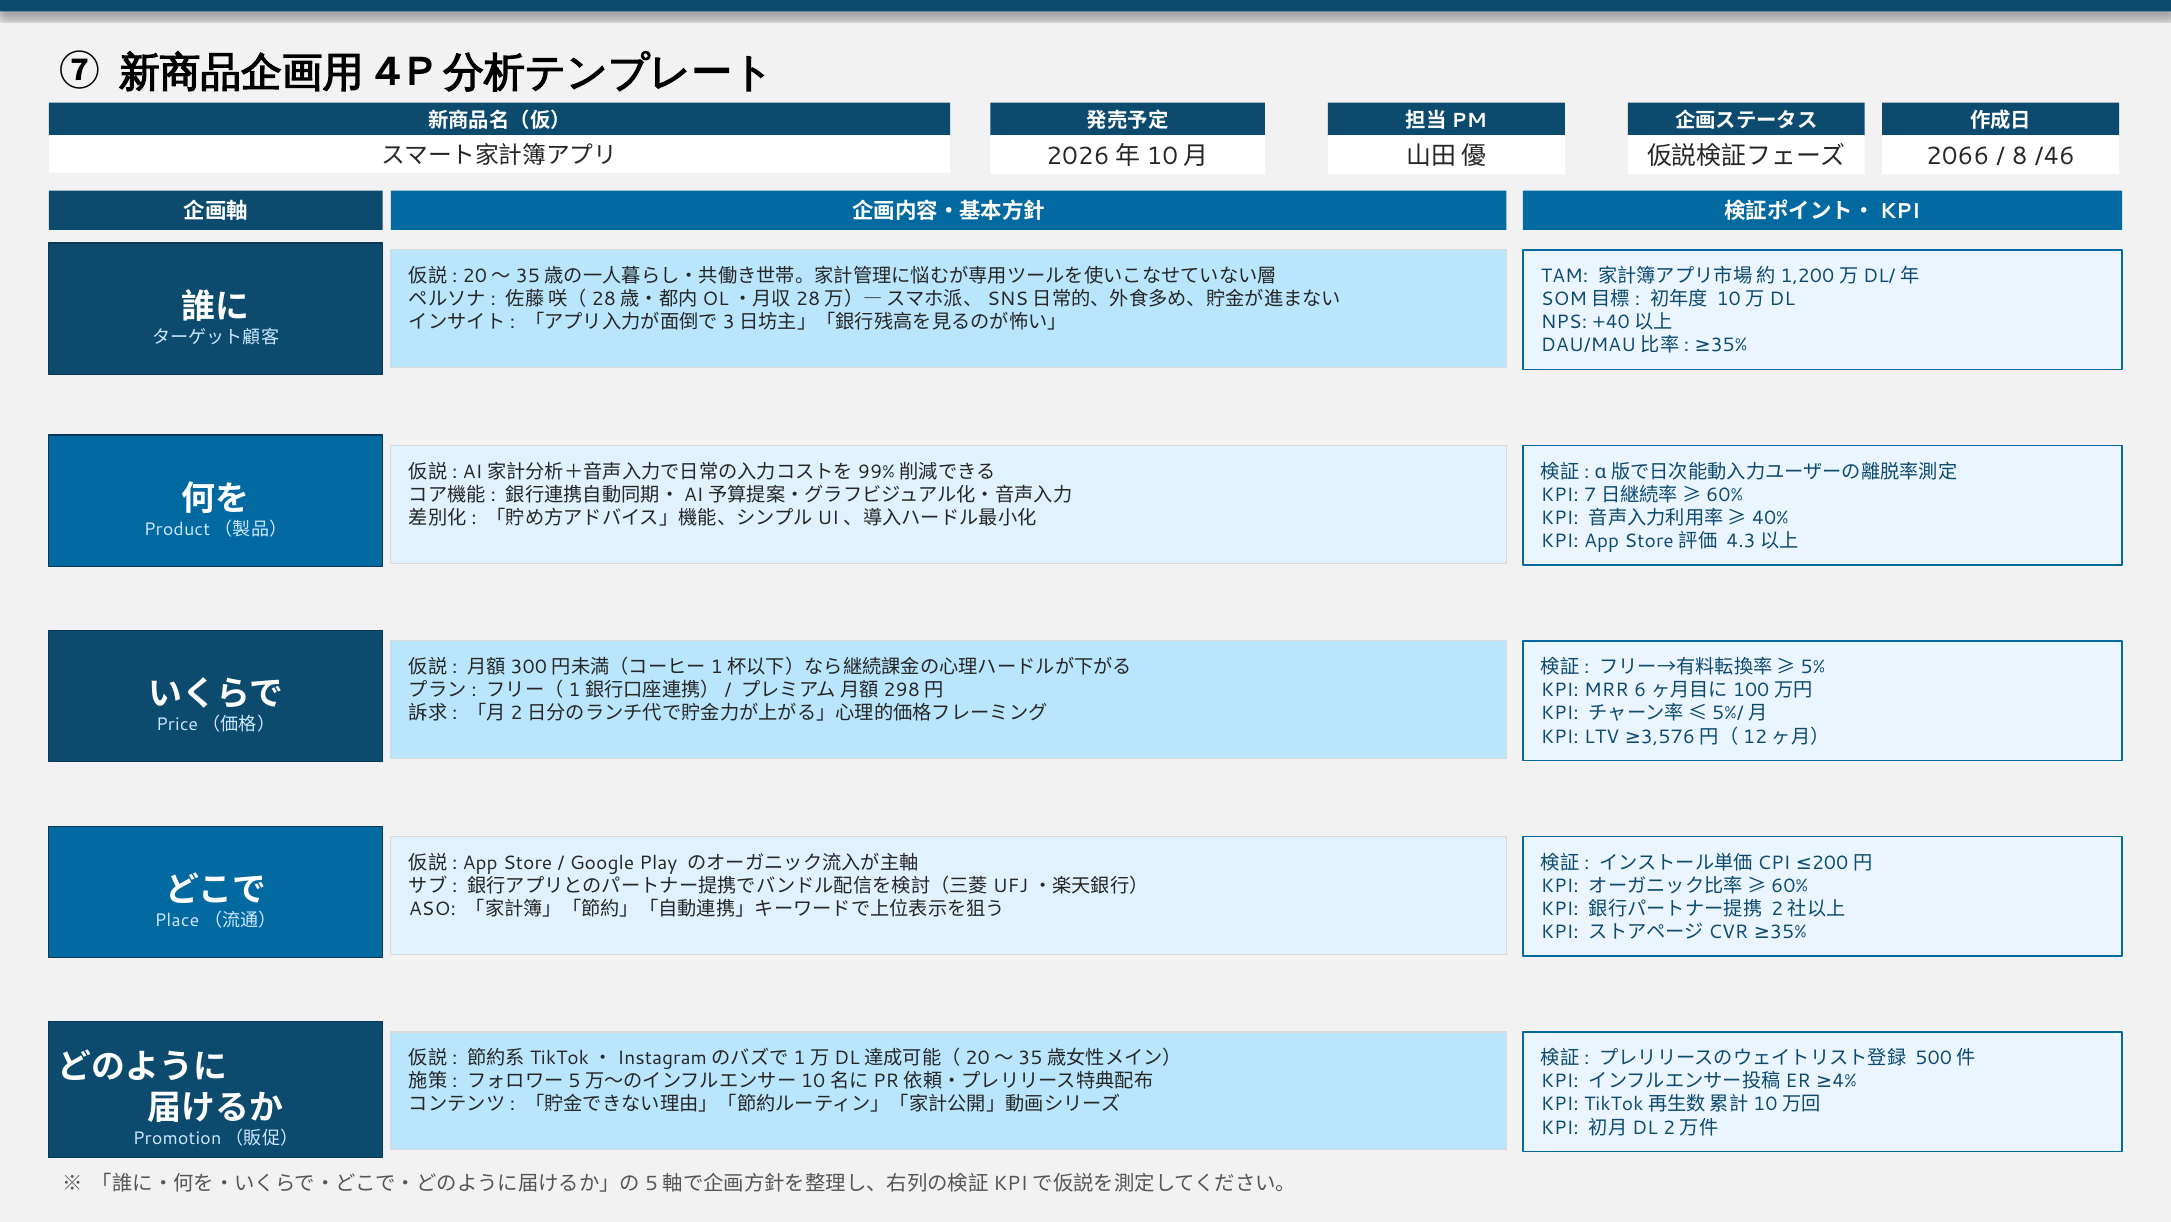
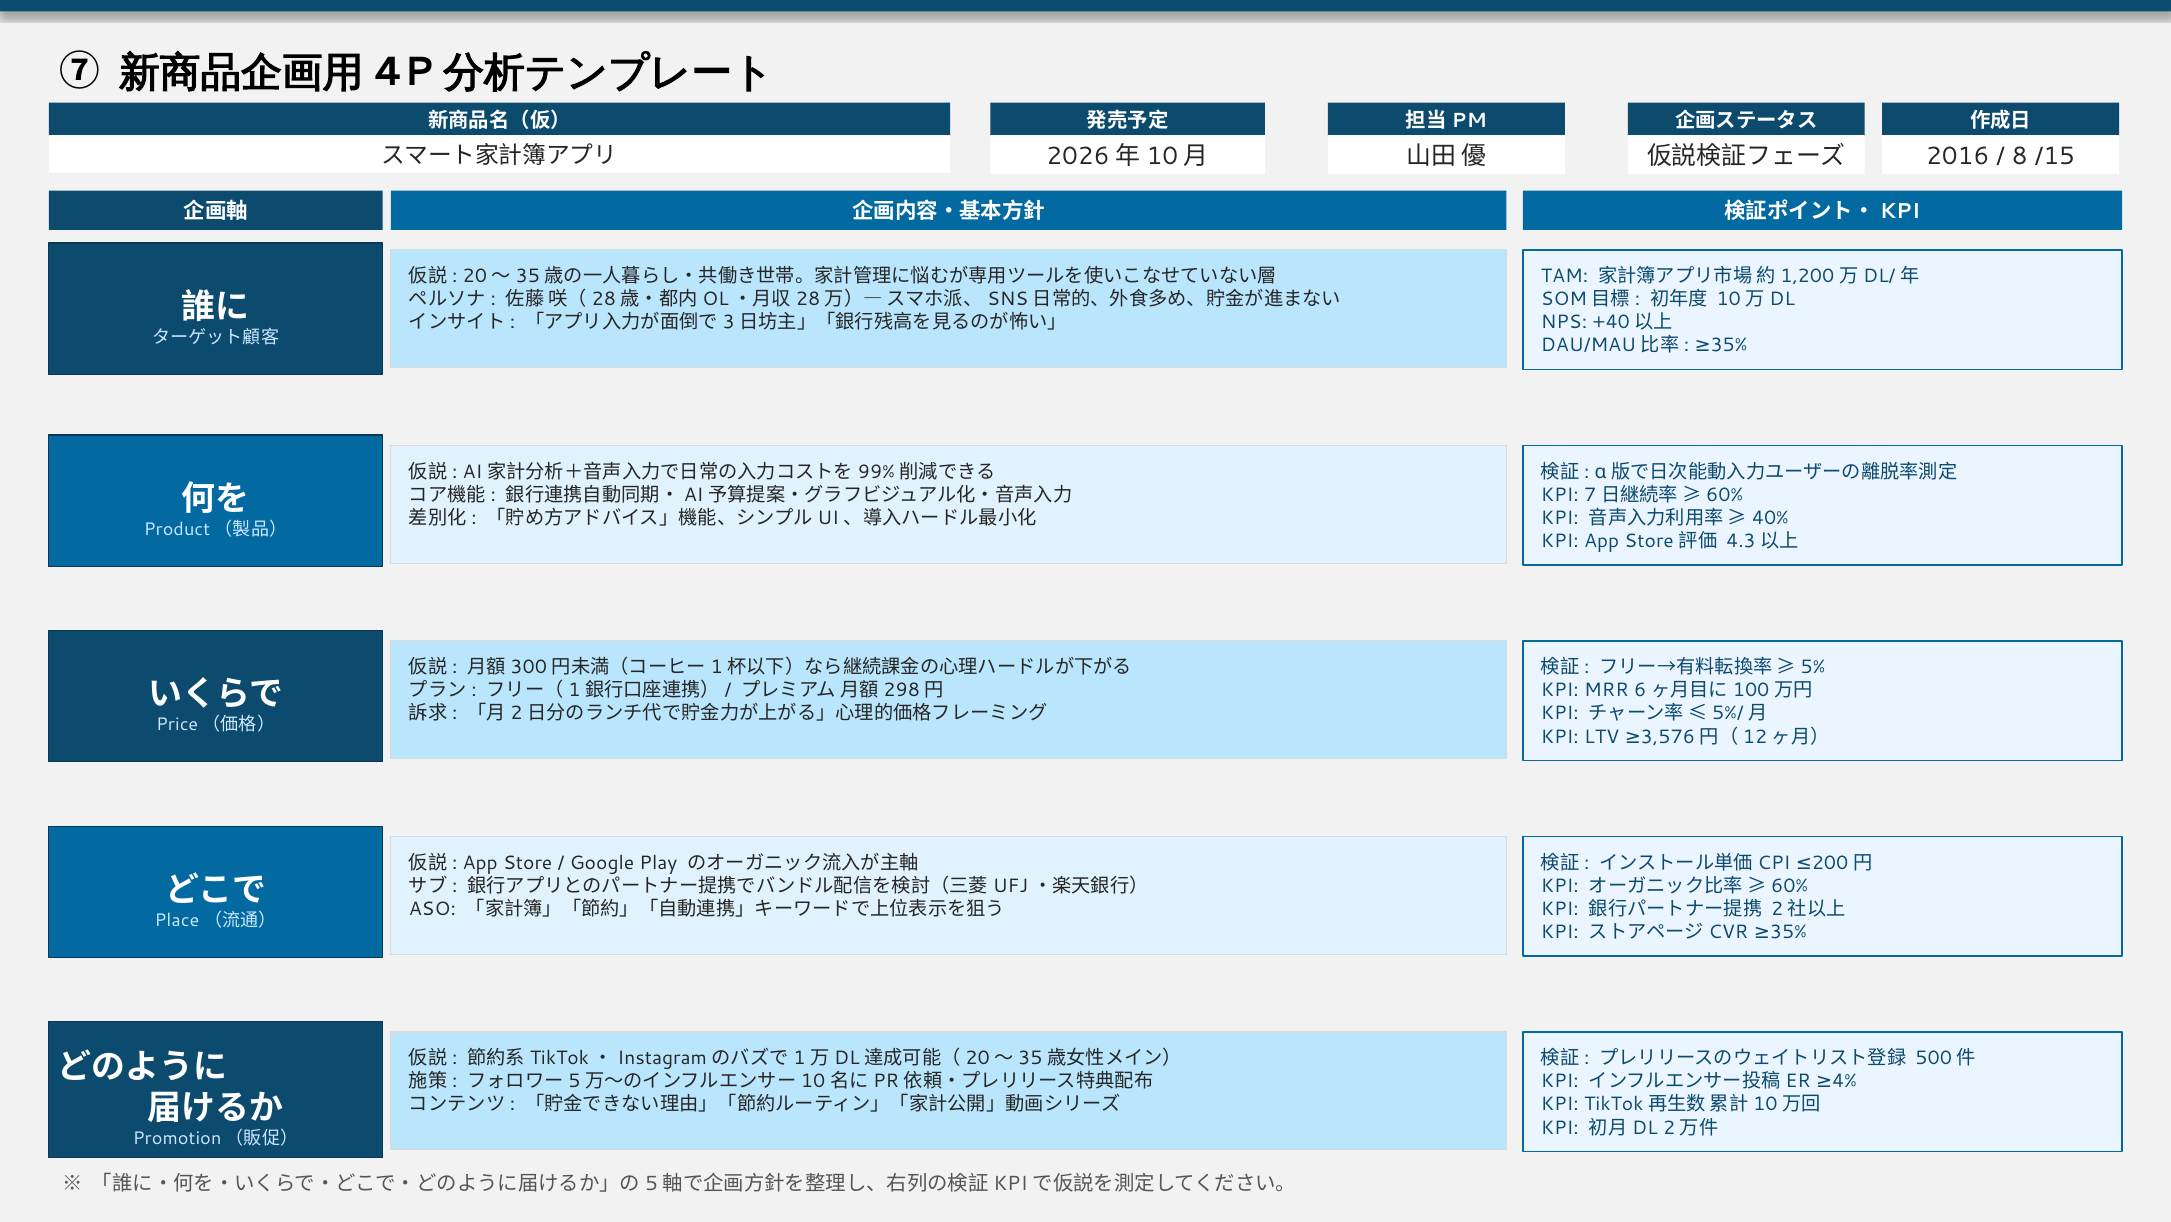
2066: 2066 -> 2016
/46: /46 -> /15
